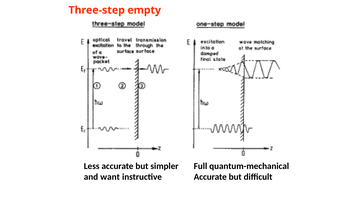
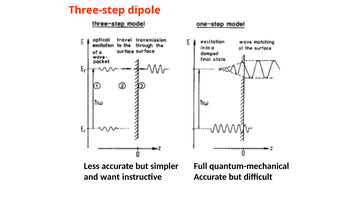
empty: empty -> dipole
